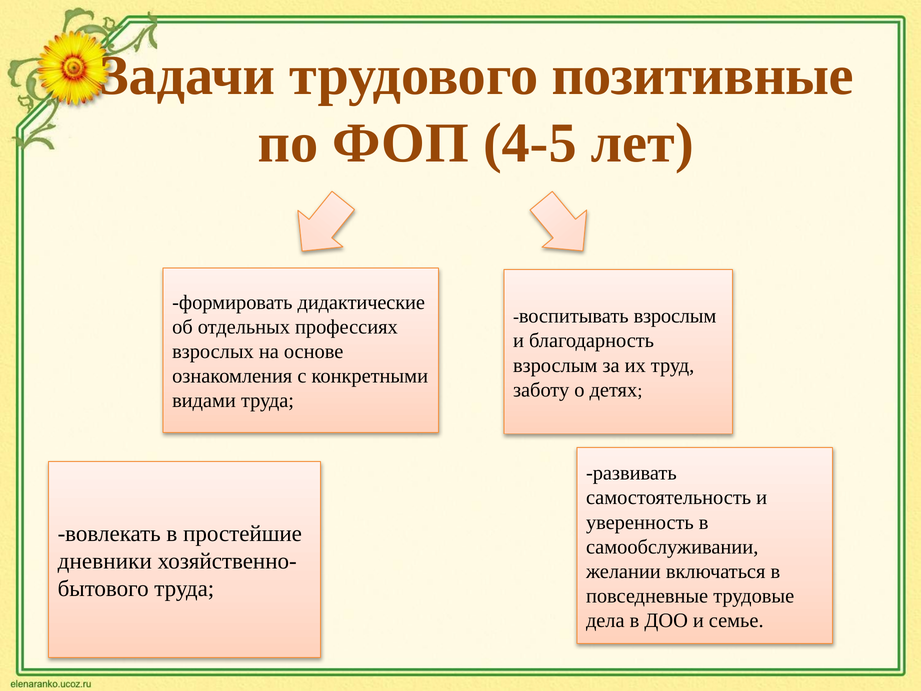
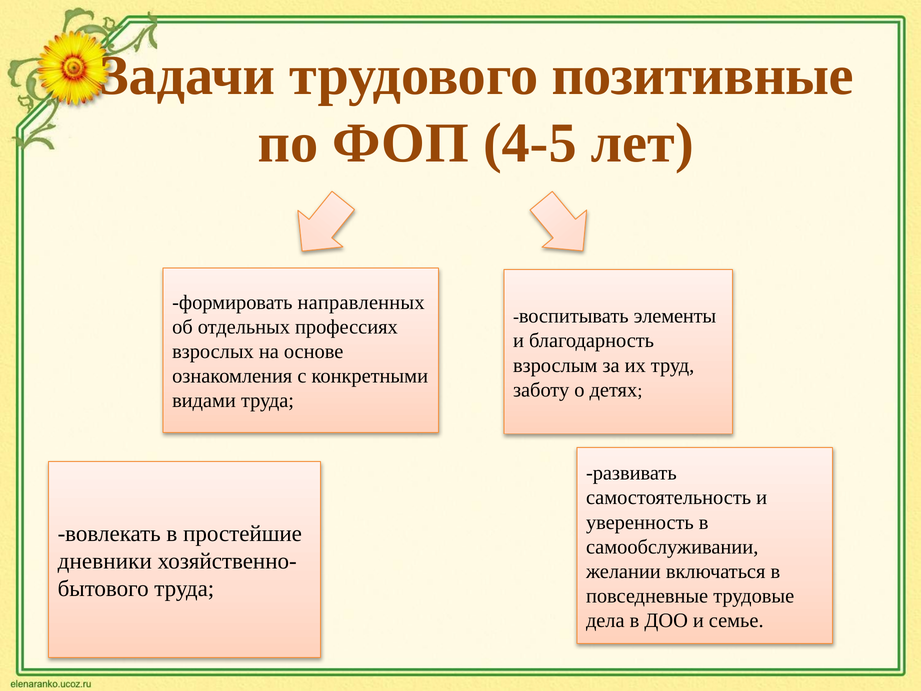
дидактические: дидактические -> направленных
воспитывать взрослым: взрослым -> элементы
